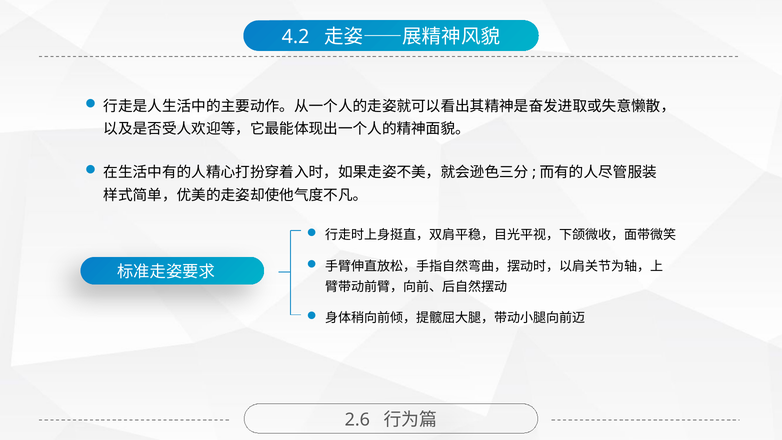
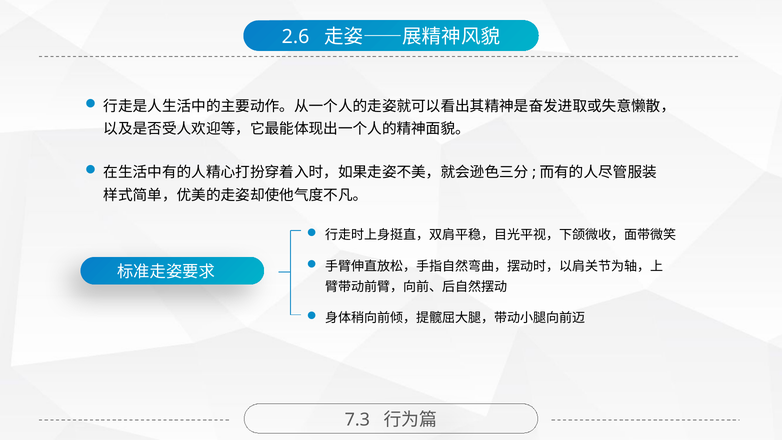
4.2: 4.2 -> 2.6
2.6: 2.6 -> 7.3
